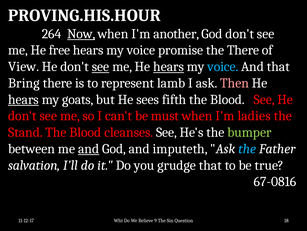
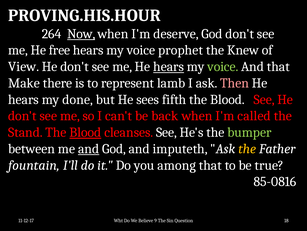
another: another -> deserve
promise: promise -> prophet
the There: There -> Knew
see at (101, 66) underline: present -> none
voice at (223, 66) colour: light blue -> light green
Bring: Bring -> Make
hears at (23, 99) underline: present -> none
goats: goats -> done
must: must -> back
ladies: ladies -> called
Blood at (85, 132) underline: none -> present
the at (247, 148) colour: light blue -> yellow
salvation: salvation -> fountain
grudge: grudge -> among
67-0816: 67-0816 -> 85-0816
